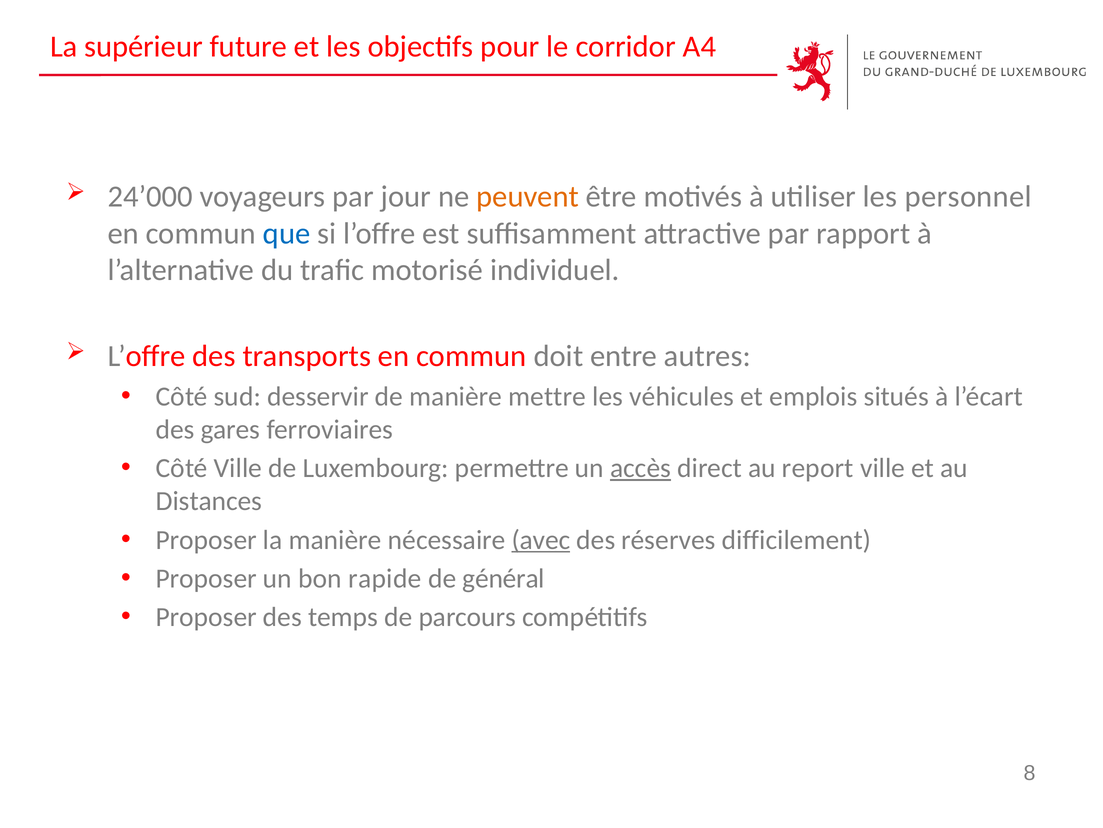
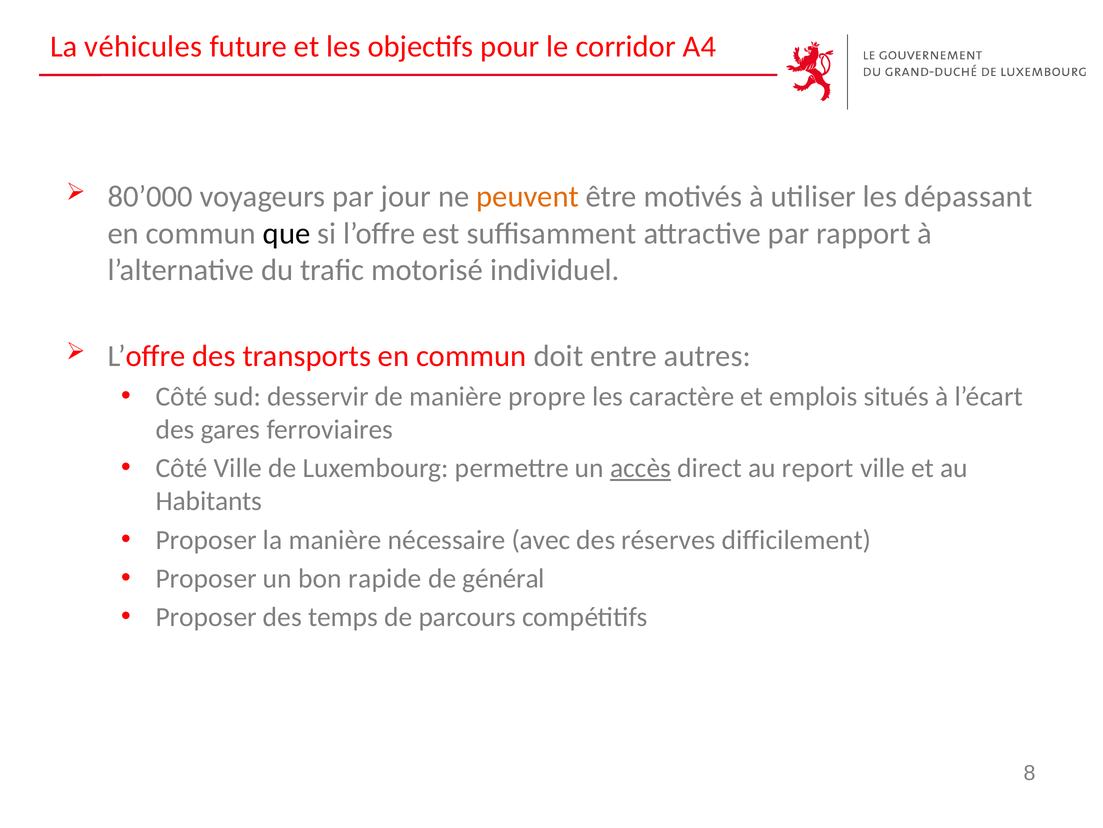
supérieur: supérieur -> véhicules
24’000: 24’000 -> 80’000
personnel: personnel -> dépassant
que colour: blue -> black
mettre: mettre -> propre
véhicules: véhicules -> caractère
Distances: Distances -> Habitants
avec underline: present -> none
